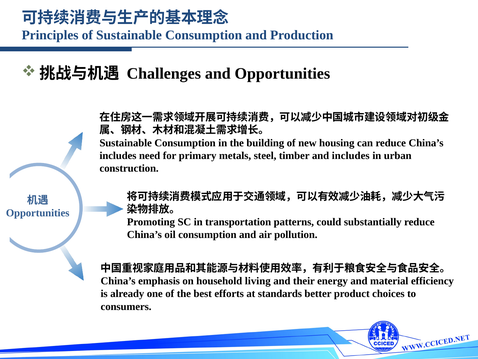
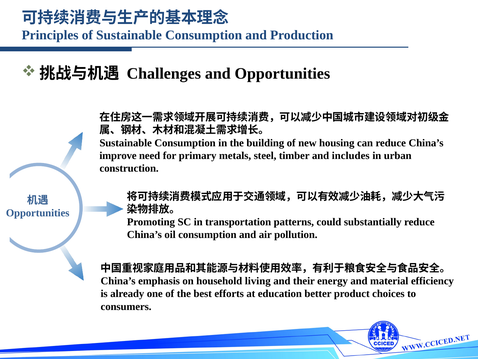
includes at (118, 155): includes -> improve
standards: standards -> education
